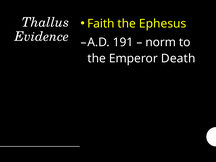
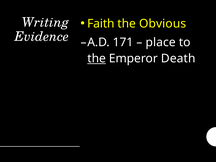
Ephesus: Ephesus -> Obvious
Thallus: Thallus -> Writing
191: 191 -> 171
norm: norm -> place
the at (97, 58) underline: none -> present
